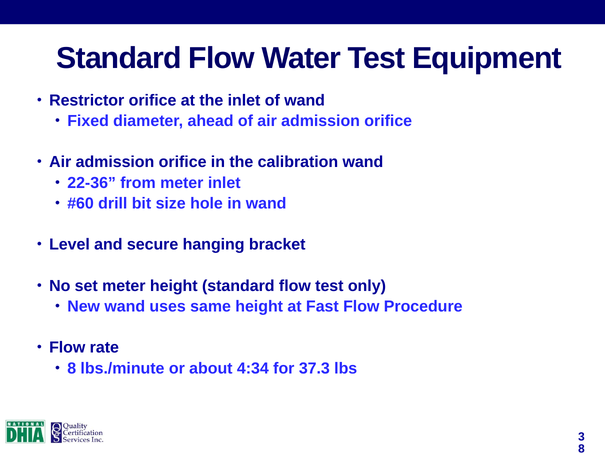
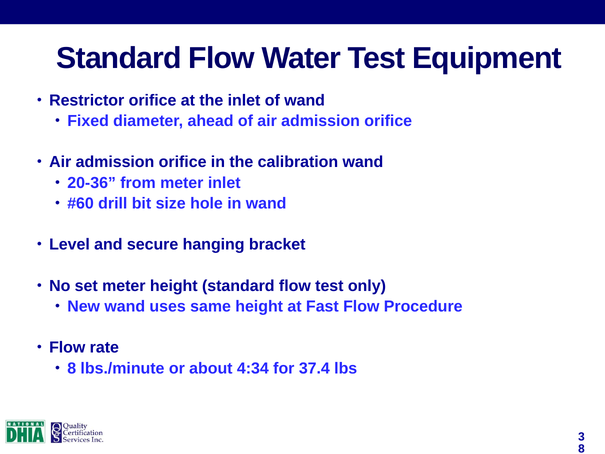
22-36: 22-36 -> 20-36
37.3: 37.3 -> 37.4
